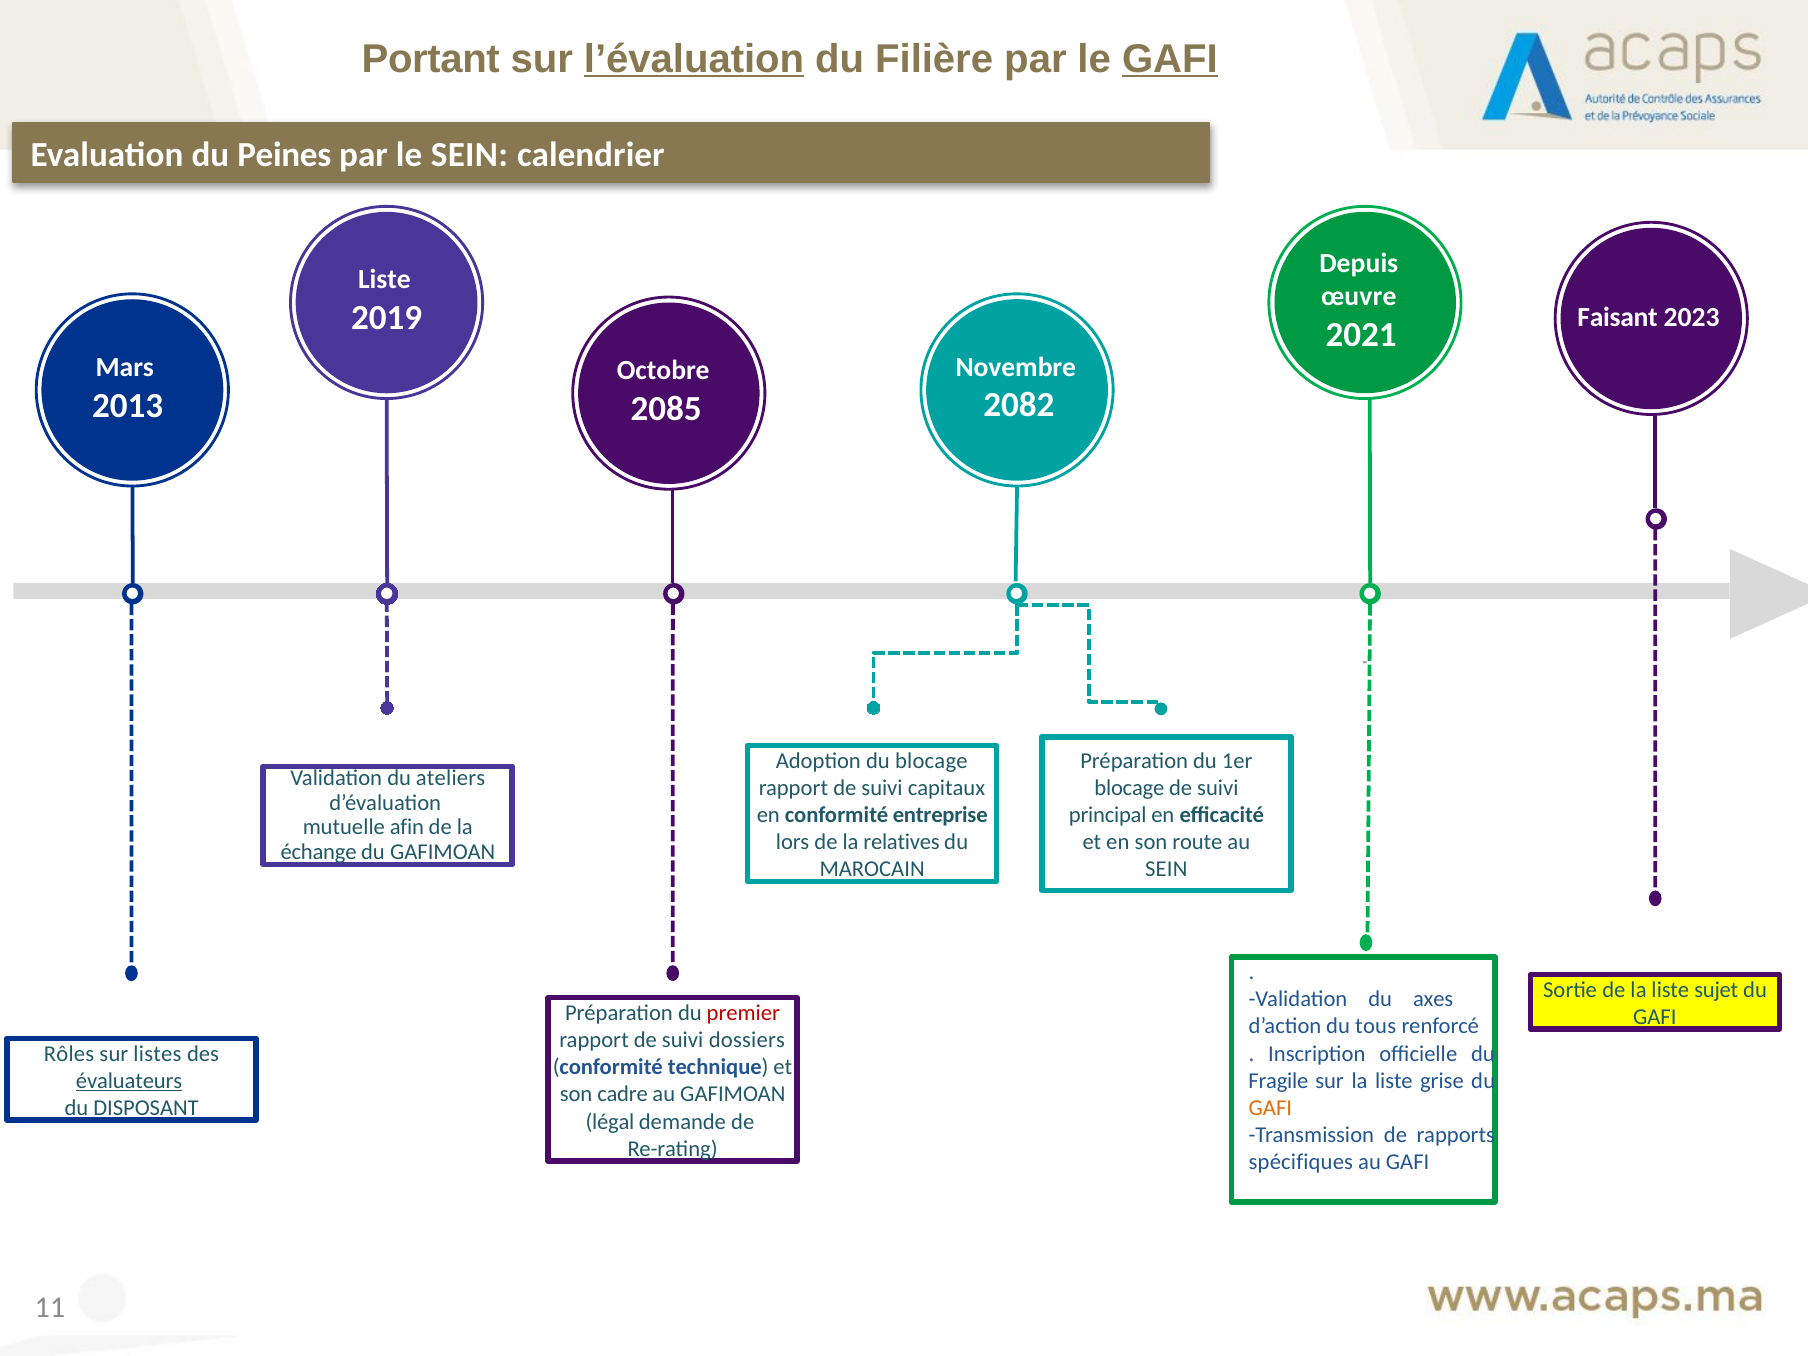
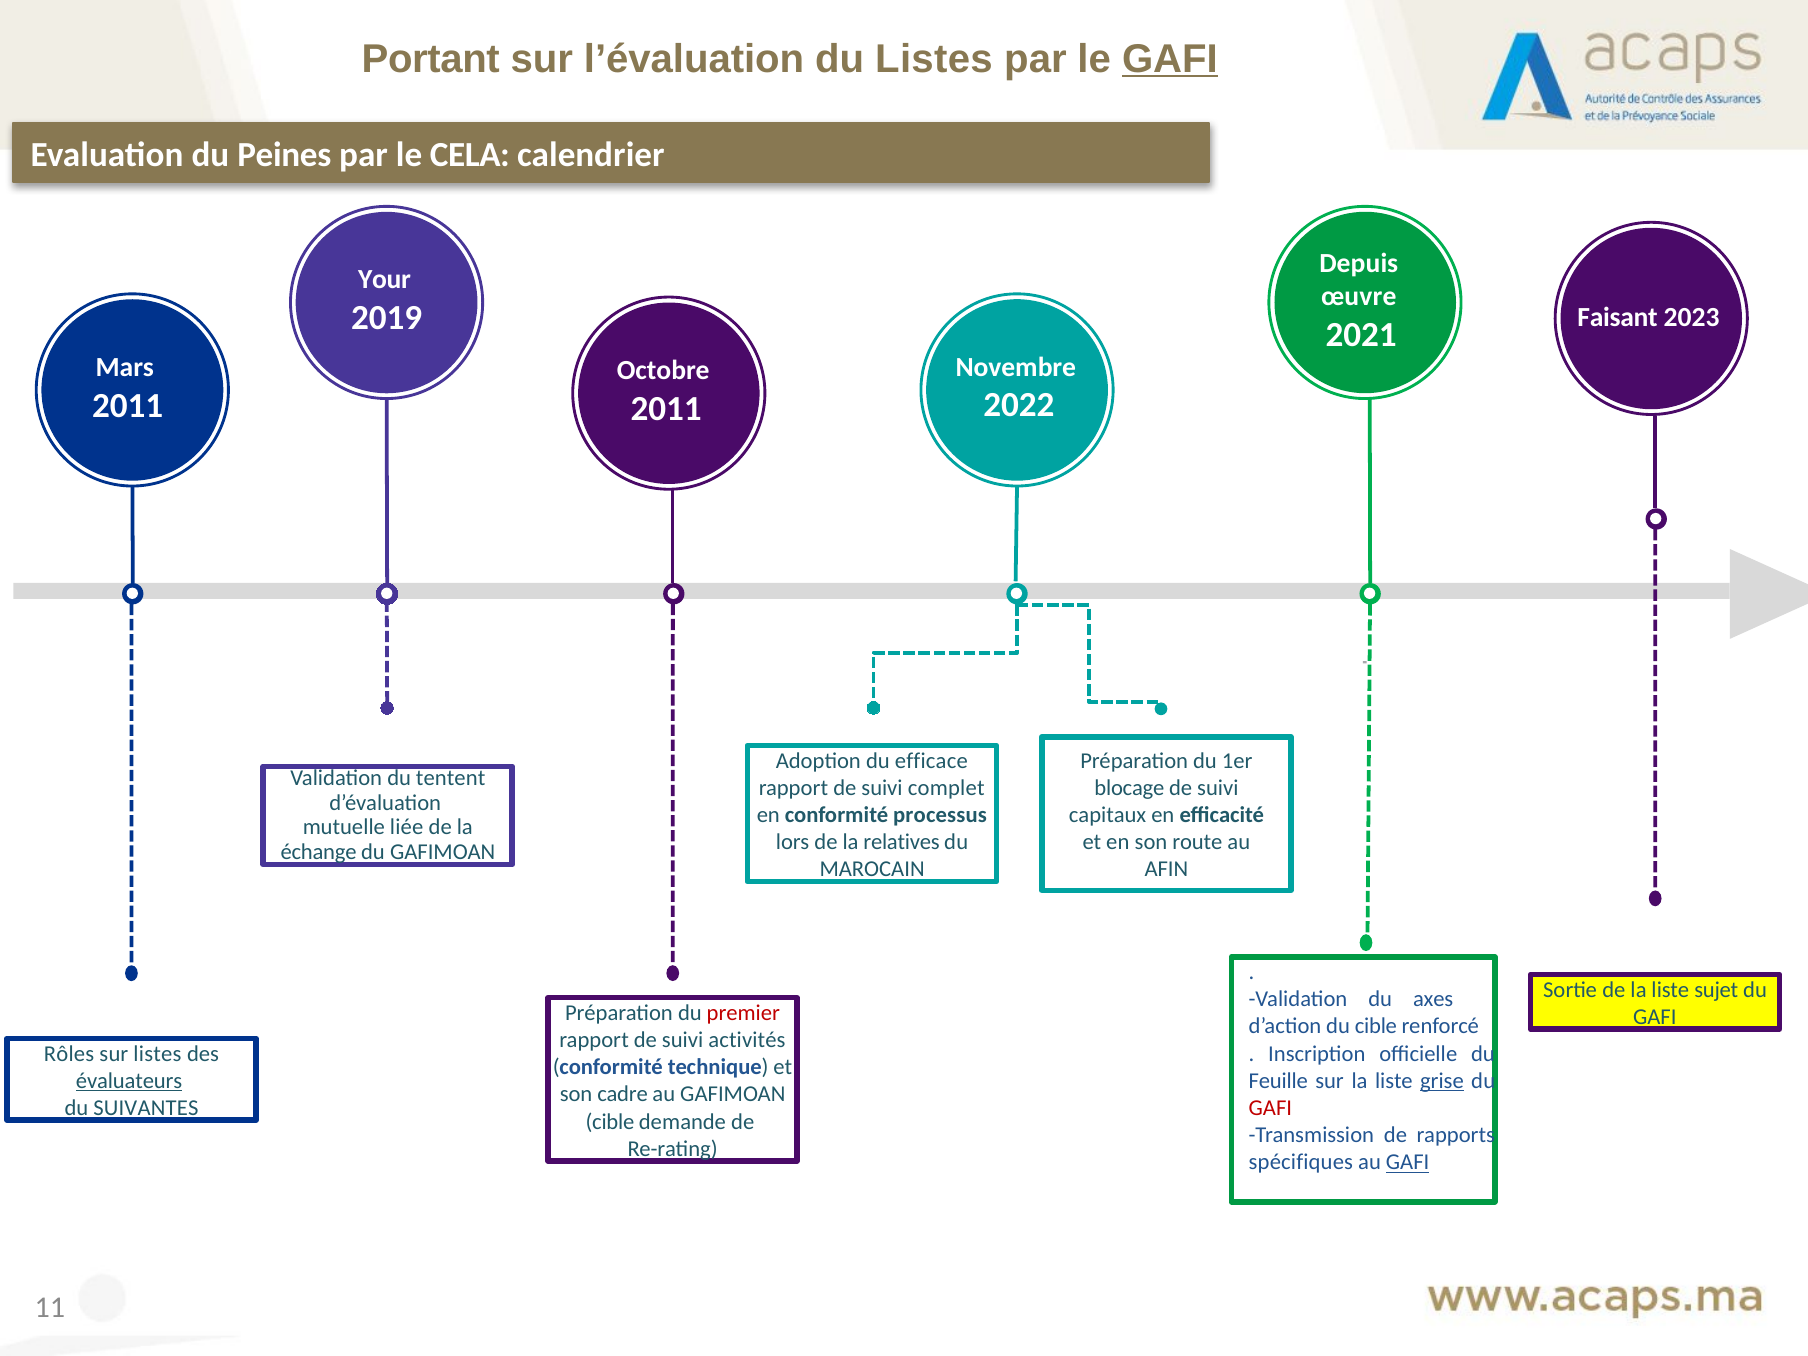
l’évaluation underline: present -> none
du Filière: Filière -> Listes
le SEIN: SEIN -> CELA
Liste at (384, 280): Liste -> Your
2013 at (128, 405): 2013 -> 2011
2082: 2082 -> 2022
2085 at (666, 409): 2085 -> 2011
du blocage: blocage -> efficace
ateliers: ateliers -> tentent
capitaux: capitaux -> complet
entreprise: entreprise -> processus
principal: principal -> capitaux
afin: afin -> liée
SEIN at (1166, 869): SEIN -> AFIN
du tous: tous -> cible
dossiers: dossiers -> activités
Fragile: Fragile -> Feuille
grise underline: none -> present
DISPOSANT: DISPOSANT -> SUIVANTES
GAFI at (1270, 1108) colour: orange -> red
légal at (610, 1122): légal -> cible
GAFI at (1408, 1162) underline: none -> present
